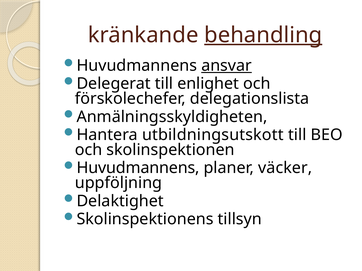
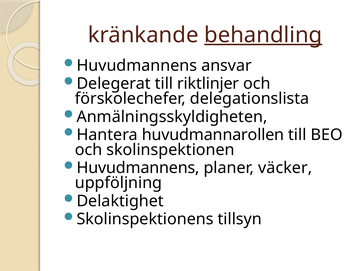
ansvar underline: present -> none
enlighet: enlighet -> riktlinjer
utbildningsutskott: utbildningsutskott -> huvudmannarollen
